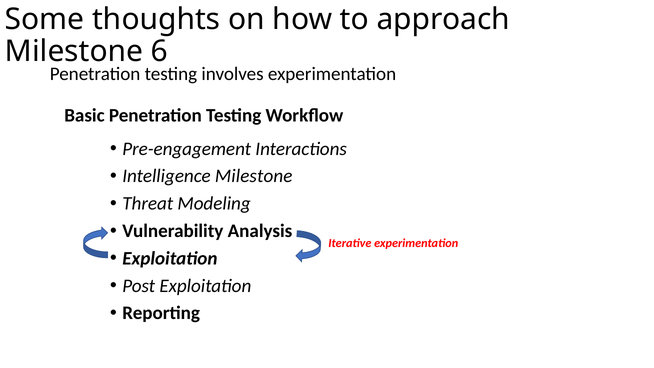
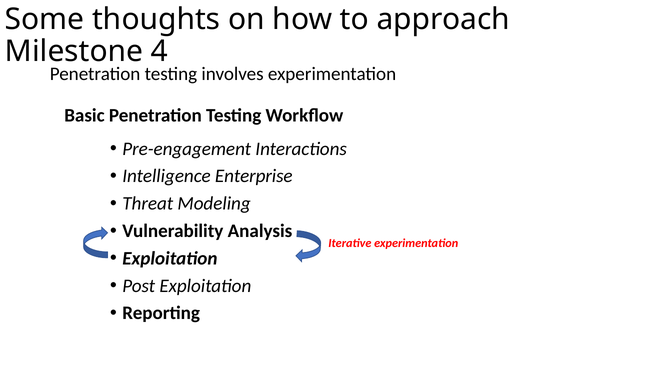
6: 6 -> 4
Intelligence Milestone: Milestone -> Enterprise
